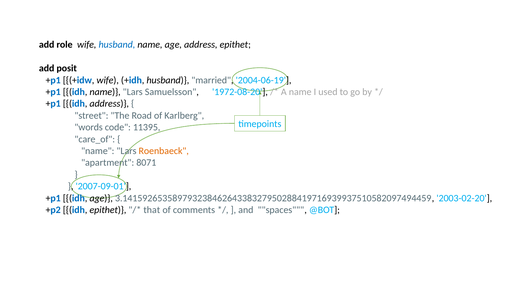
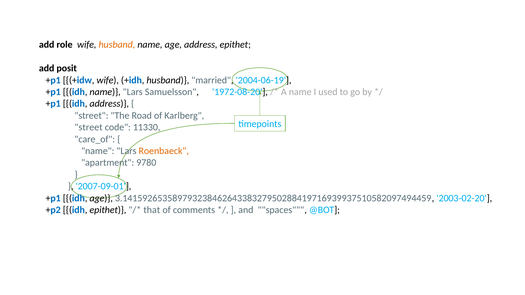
husband at (117, 45) colour: blue -> orange
words at (89, 127): words -> street
11395: 11395 -> 11330
8071: 8071 -> 9780
